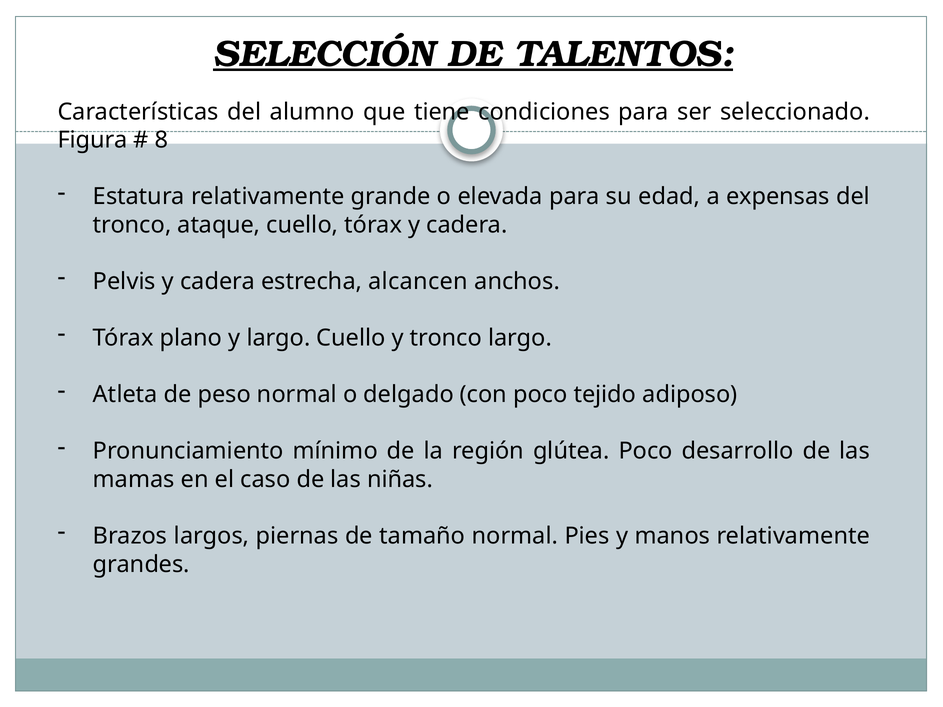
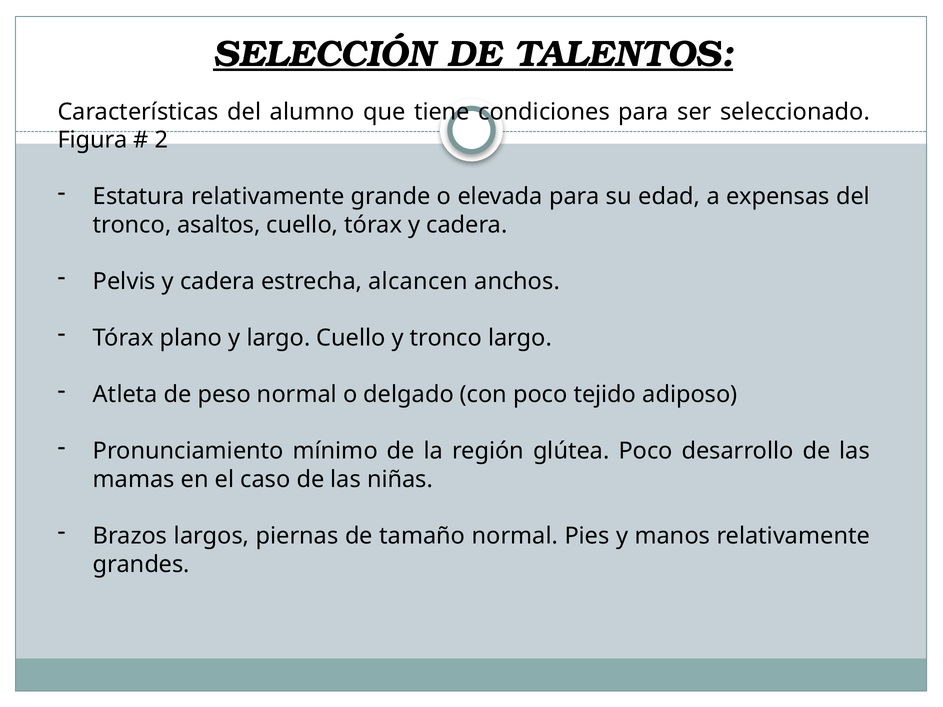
8: 8 -> 2
ataque: ataque -> asaltos
